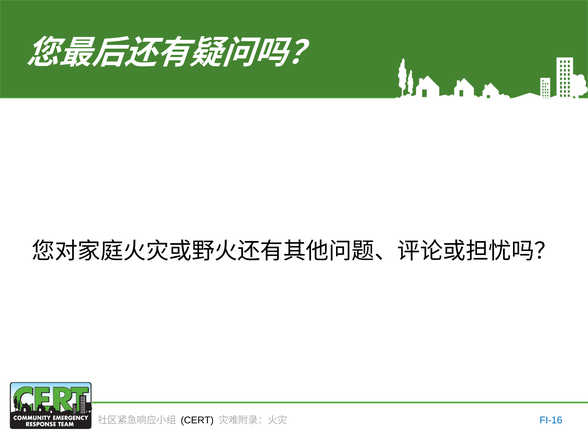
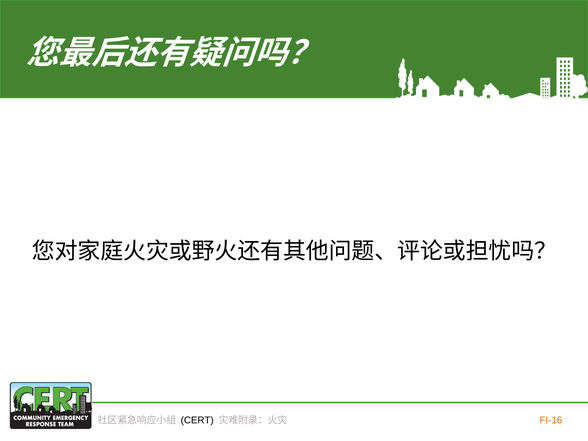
FI-16 colour: blue -> orange
